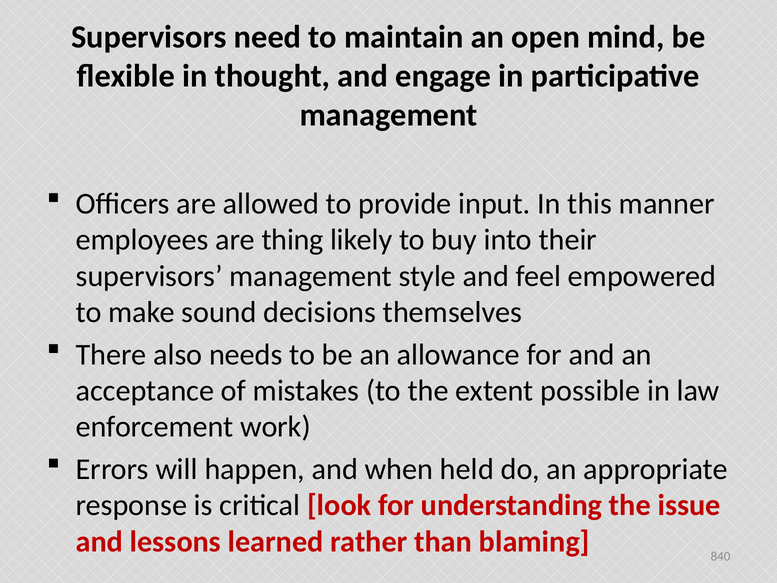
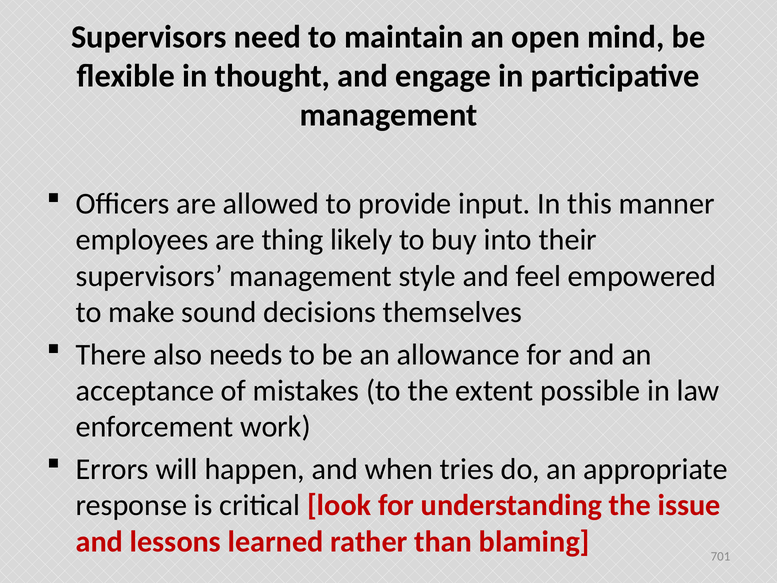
held: held -> tries
840: 840 -> 701
